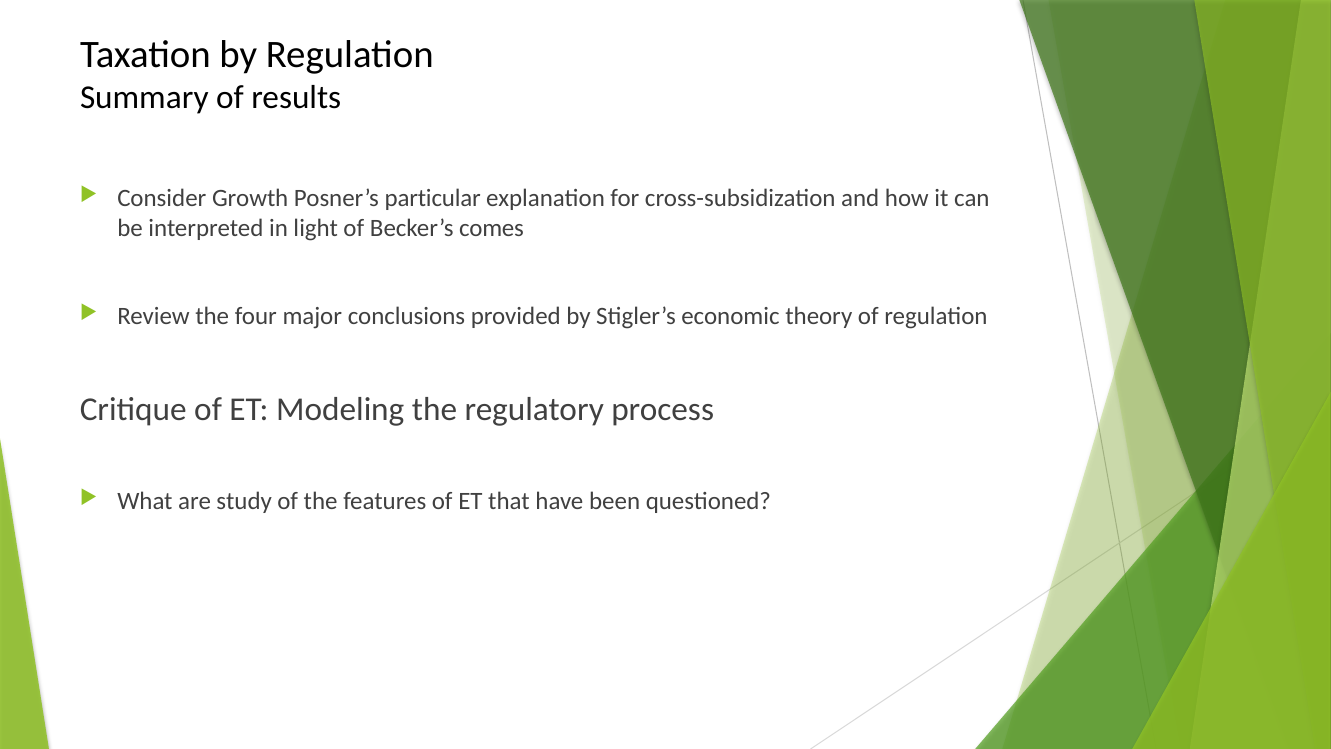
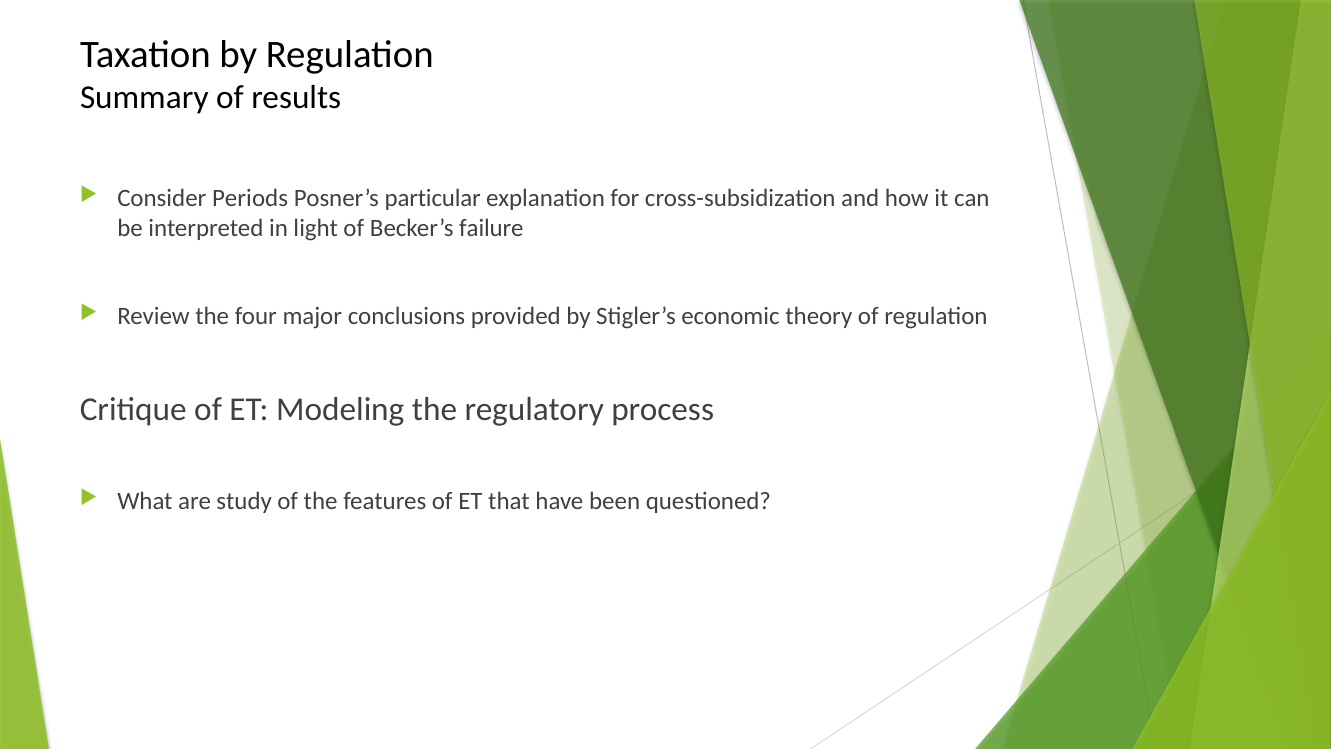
Growth: Growth -> Periods
comes: comes -> failure
